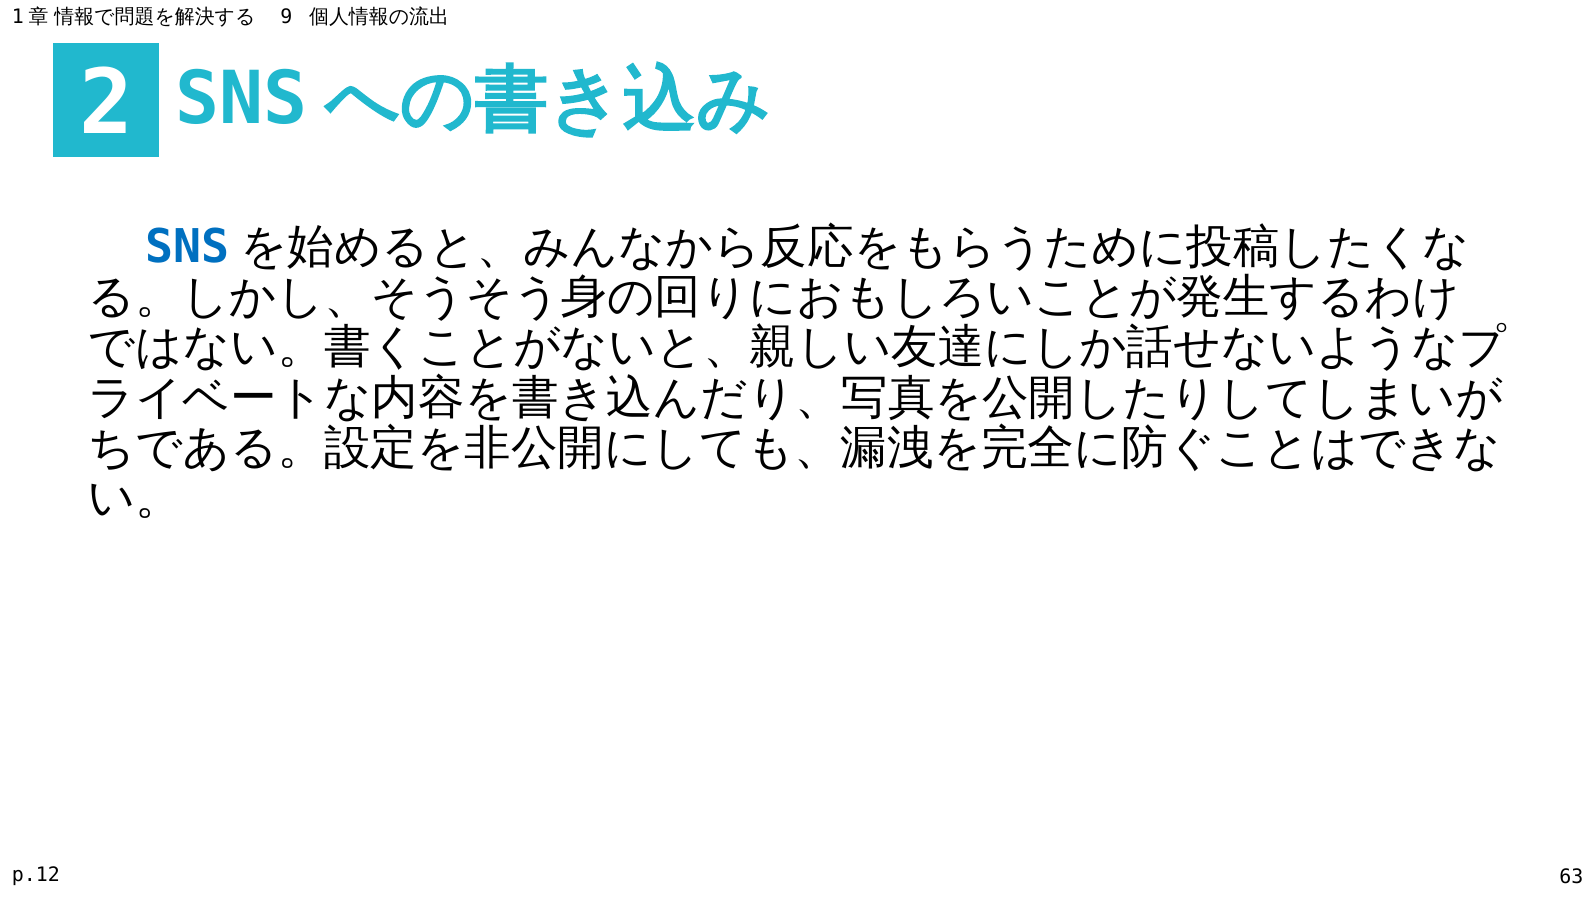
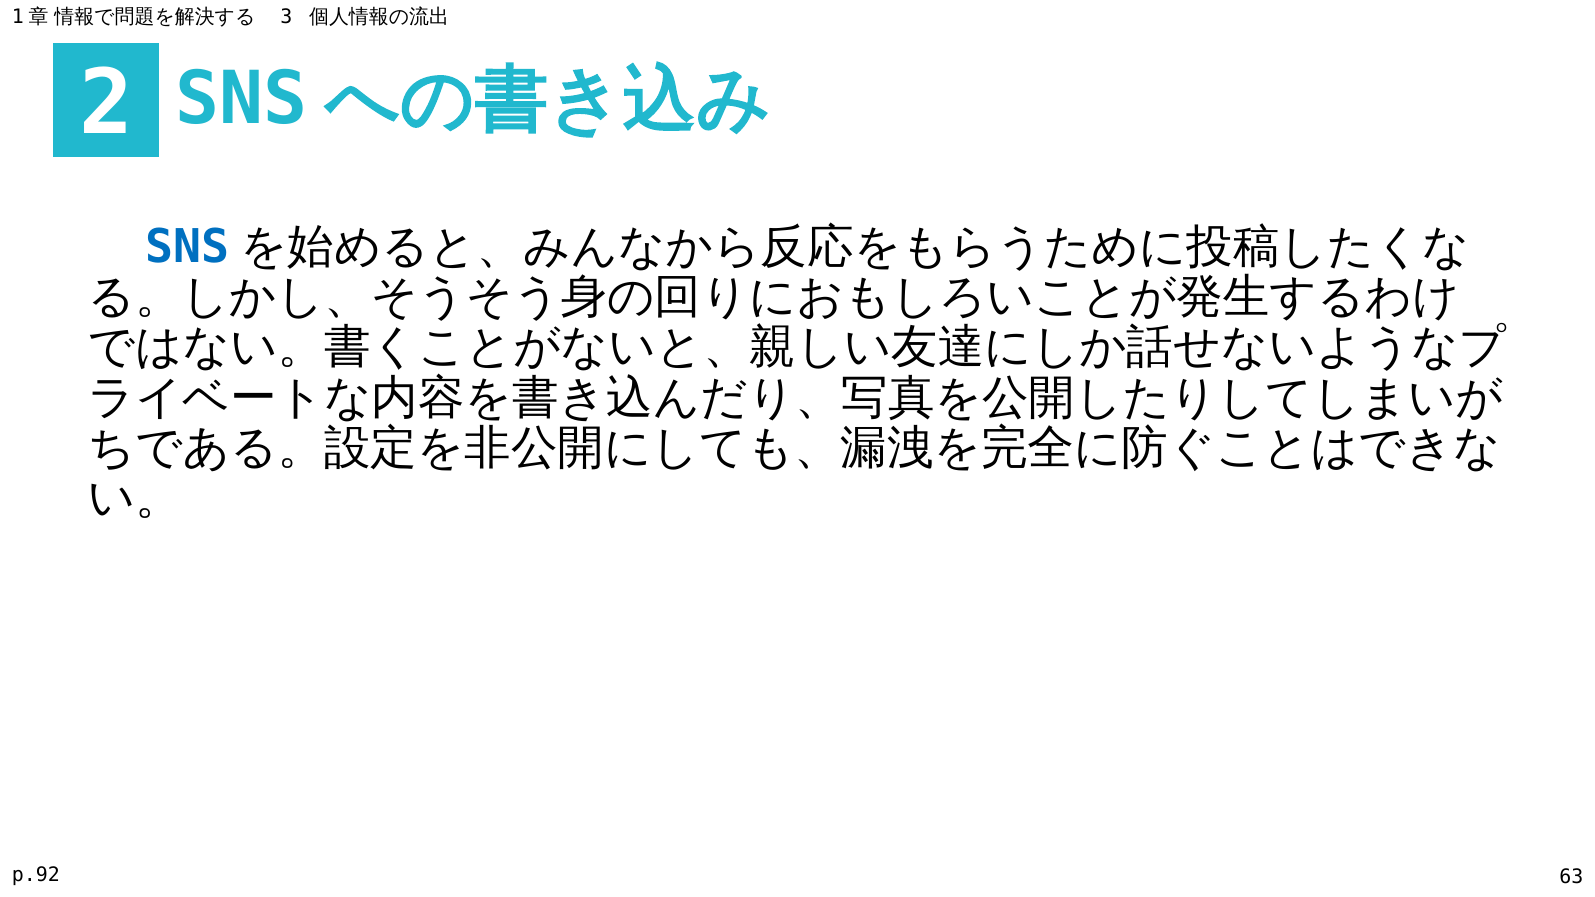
9: 9 -> 3
p.12: p.12 -> p.92
